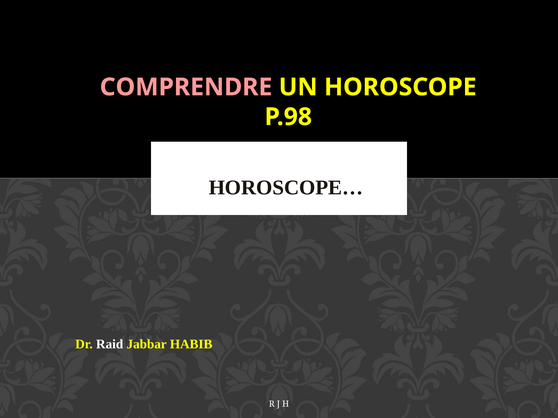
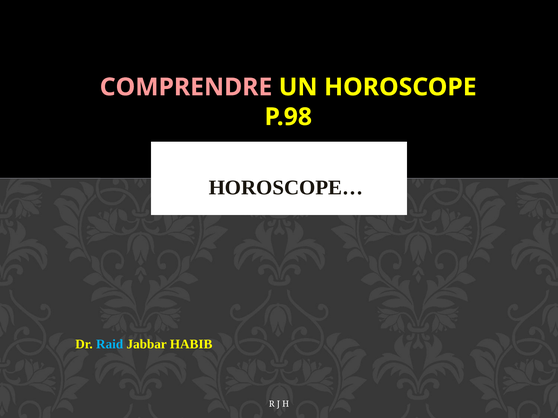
Raid colour: white -> light blue
